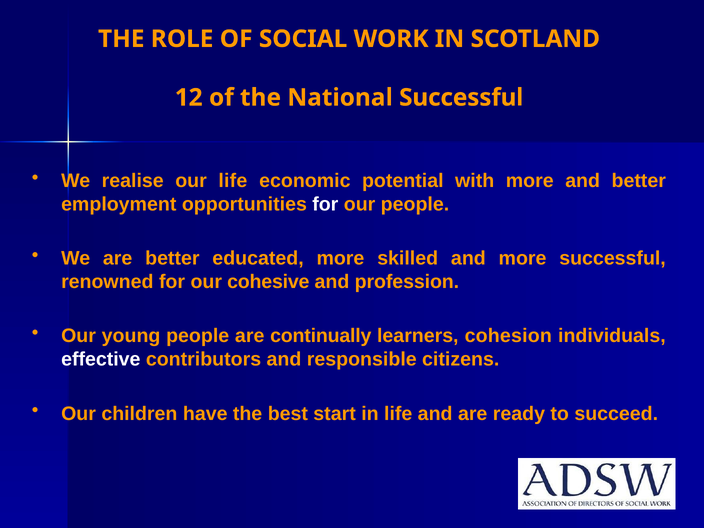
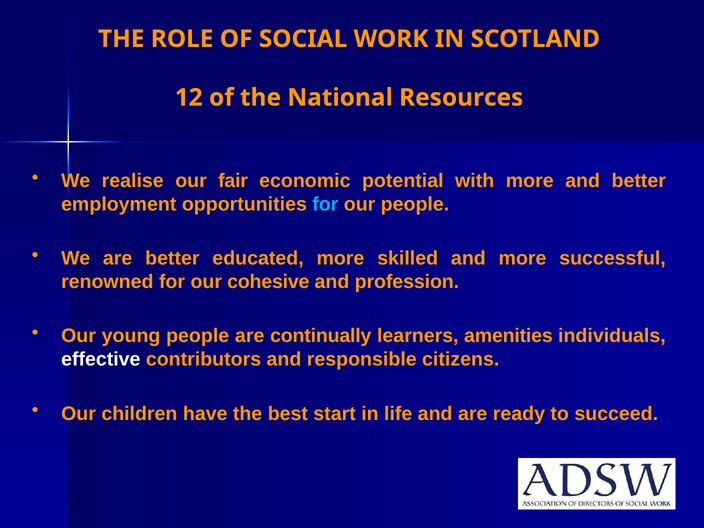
National Successful: Successful -> Resources
our life: life -> fair
for at (325, 204) colour: white -> light blue
cohesion: cohesion -> amenities
